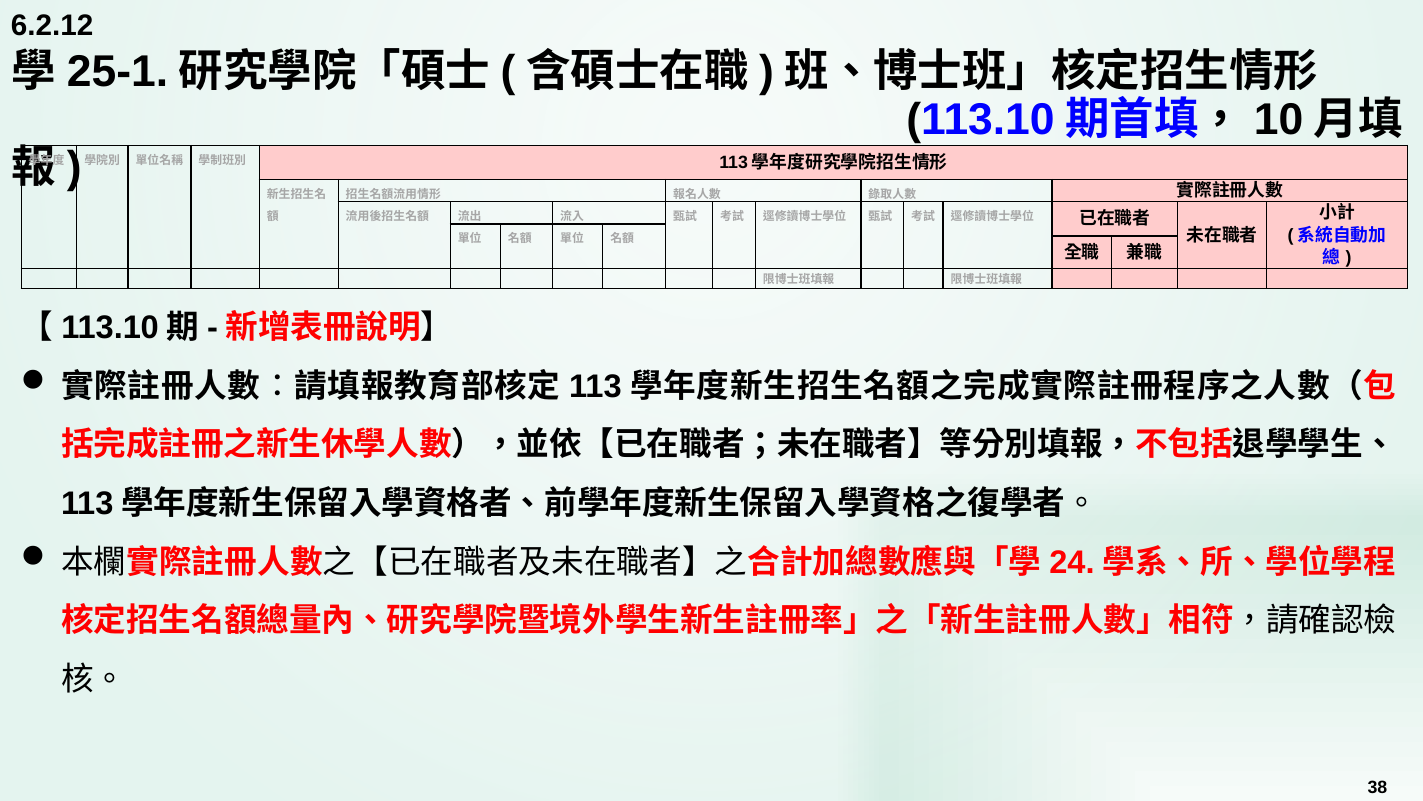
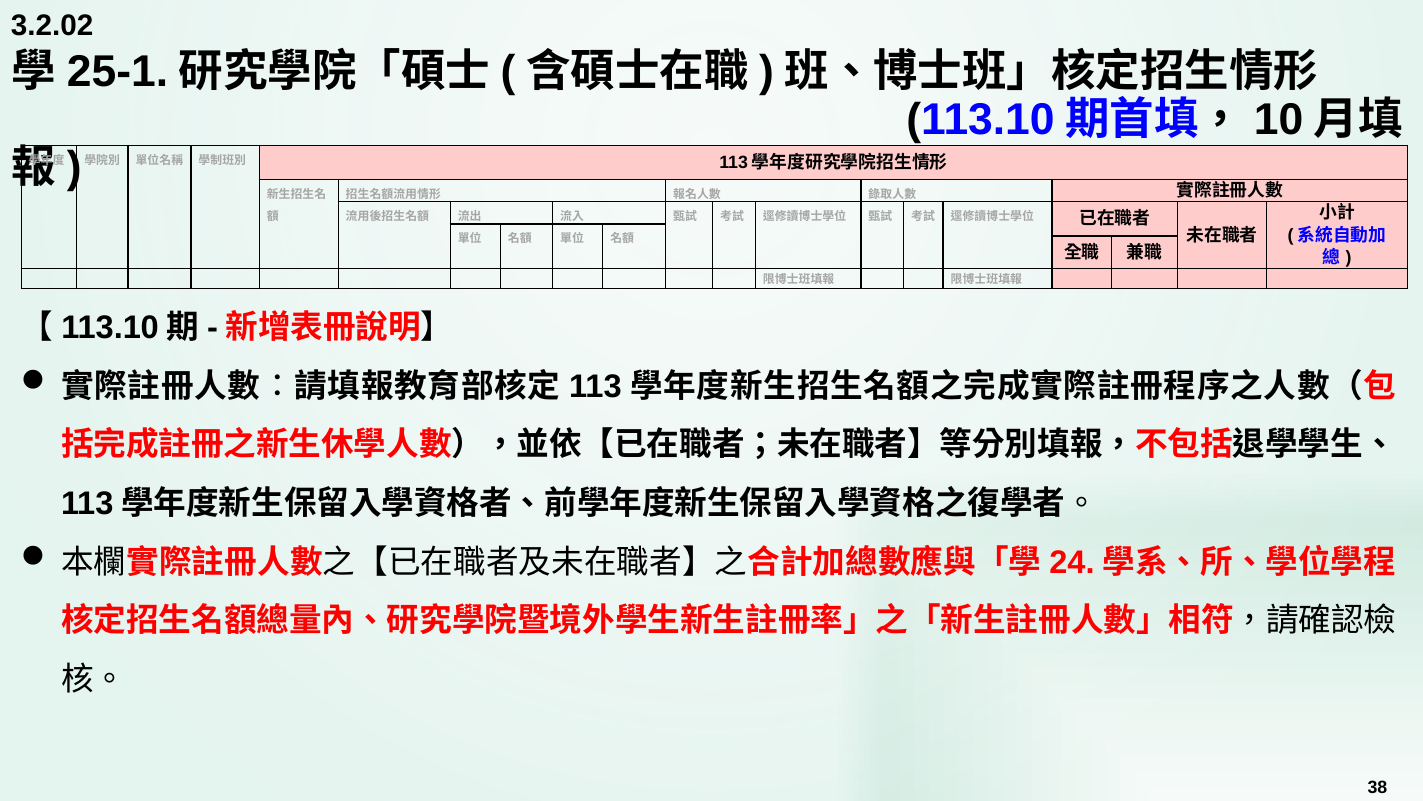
6.2.12: 6.2.12 -> 3.2.02
